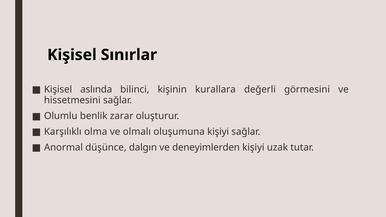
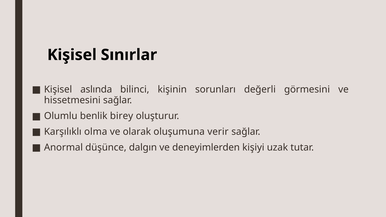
kurallara: kurallara -> sorunları
zarar: zarar -> birey
olmalı: olmalı -> olarak
oluşumuna kişiyi: kişiyi -> verir
